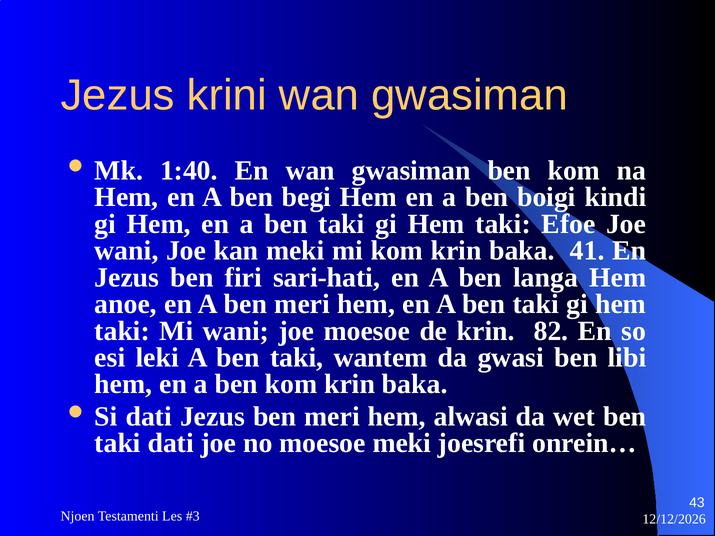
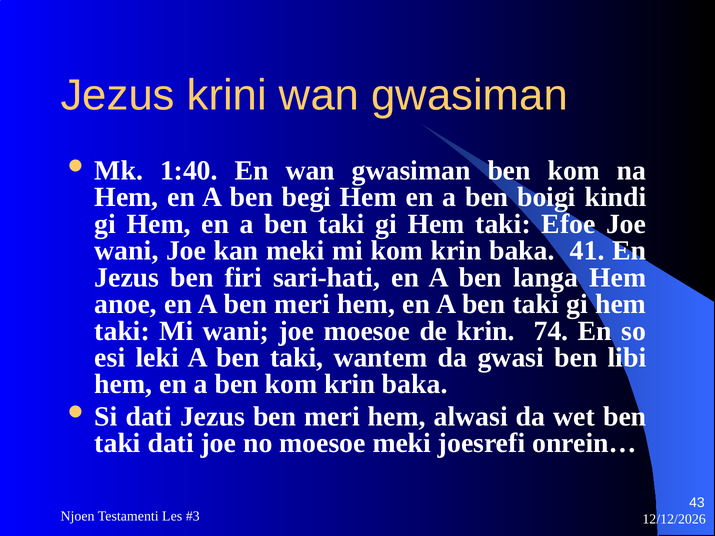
82: 82 -> 74
